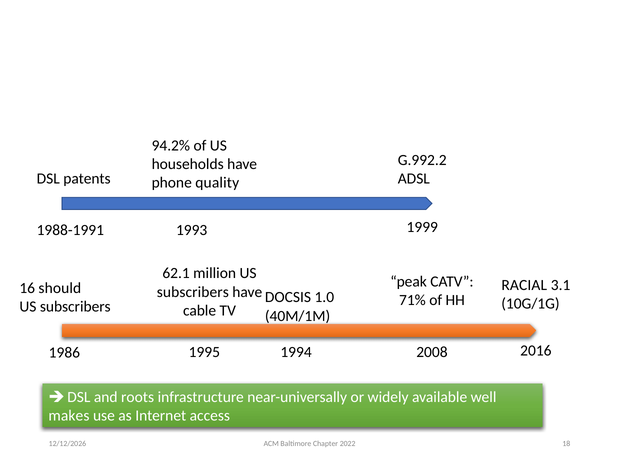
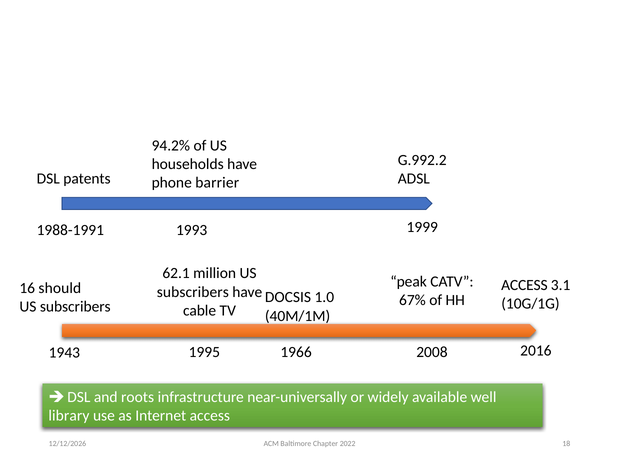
quality: quality -> barrier
RACIAL at (524, 284): RACIAL -> ACCESS
71%: 71% -> 67%
1994: 1994 -> 1966
1986: 1986 -> 1943
makes: makes -> library
